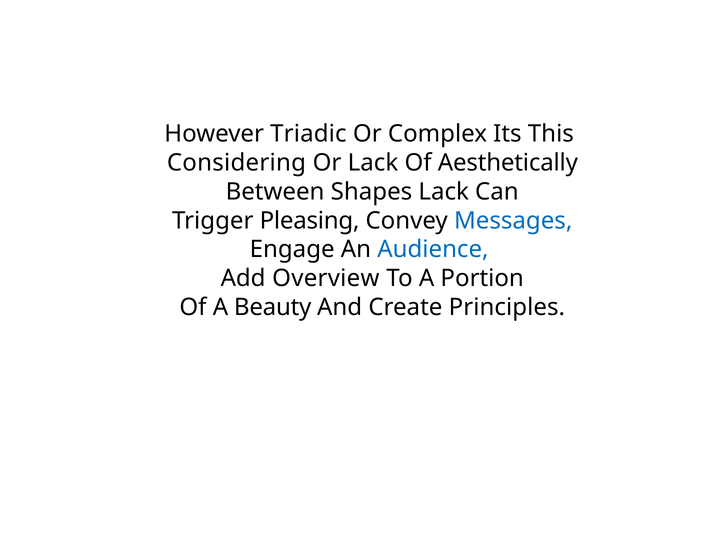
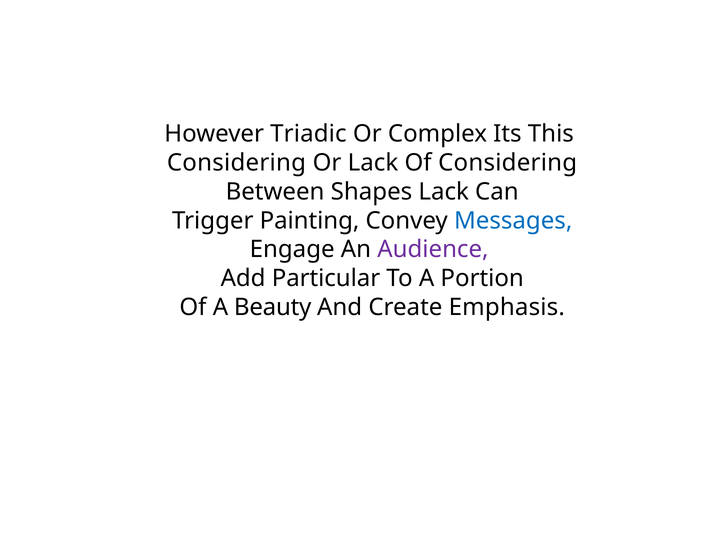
Of Aesthetically: Aesthetically -> Considering
Pleasing: Pleasing -> Painting
Audience colour: blue -> purple
Overview: Overview -> Particular
Principles: Principles -> Emphasis
